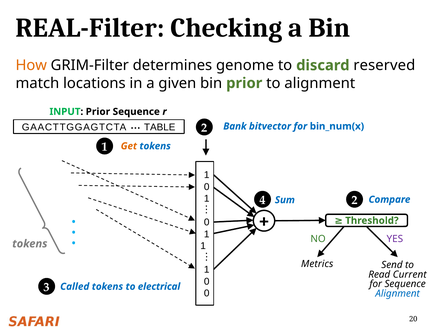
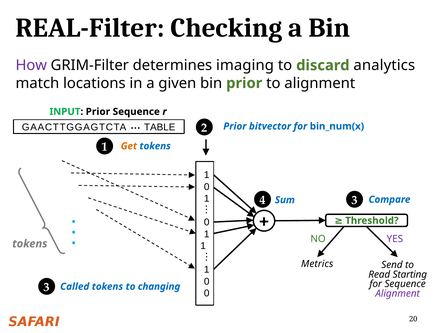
How colour: orange -> purple
genome: genome -> imaging
reserved: reserved -> analytics
Bank at (235, 126): Bank -> Prior
4 2: 2 -> 3
Current: Current -> Starting
electrical: electrical -> changing
Alignment at (398, 293) colour: blue -> purple
